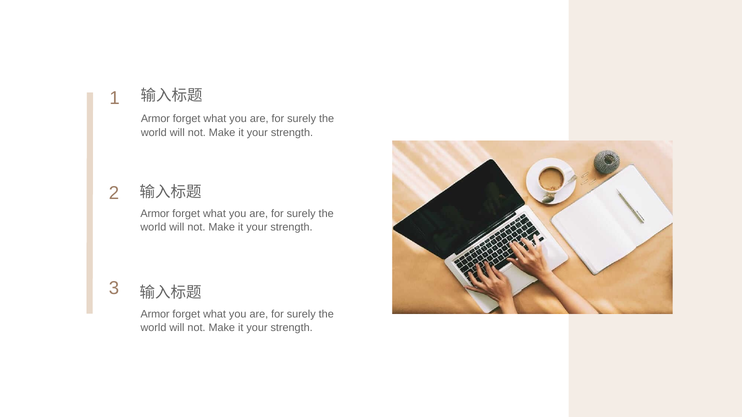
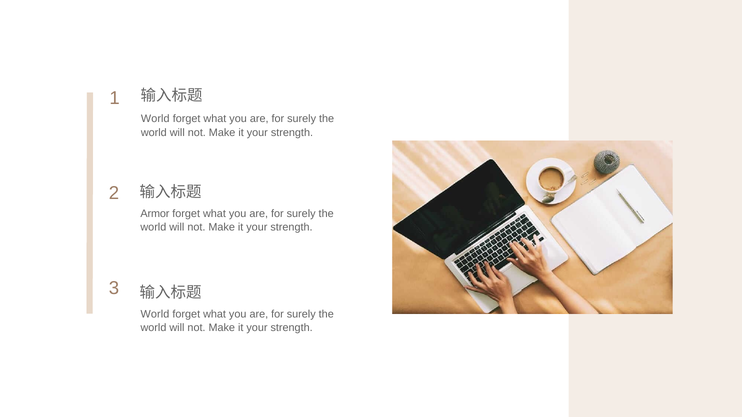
Armor at (155, 119): Armor -> World
Armor at (155, 314): Armor -> World
